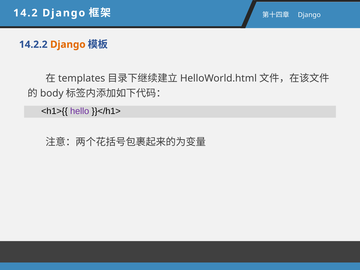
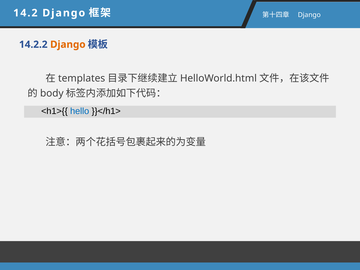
hello colour: purple -> blue
